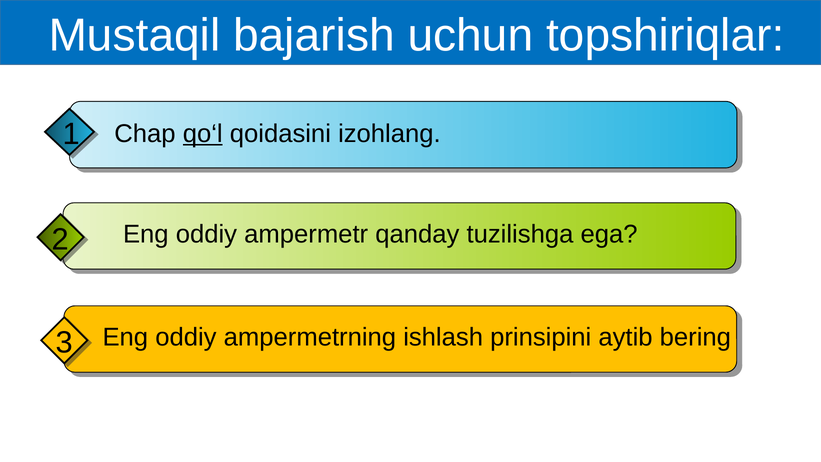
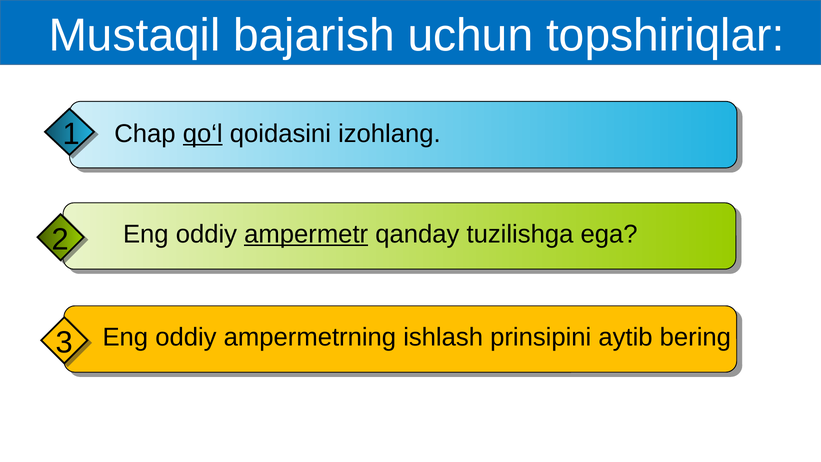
ampermetr underline: none -> present
